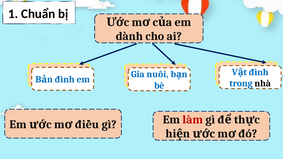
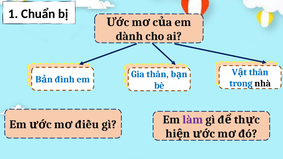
đình at (259, 72): đình -> thân
Gia nuôi: nuôi -> thân
làm colour: red -> purple
